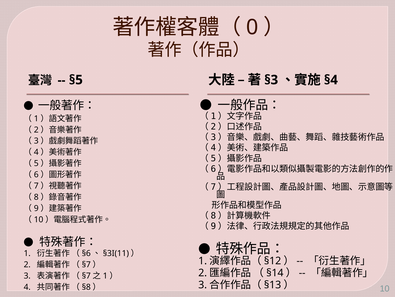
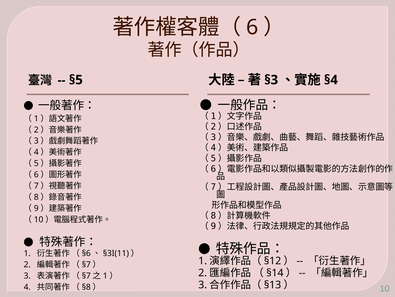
0: 0 -> 6
